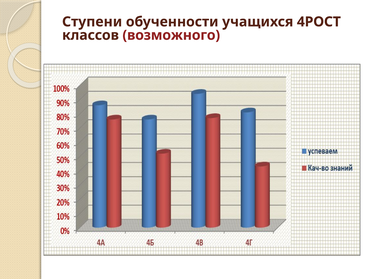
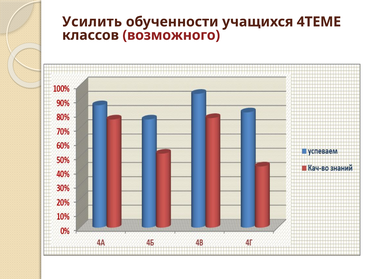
Ступени: Ступени -> Усилить
4РОСТ: 4РОСТ -> 4ТЕМЕ
